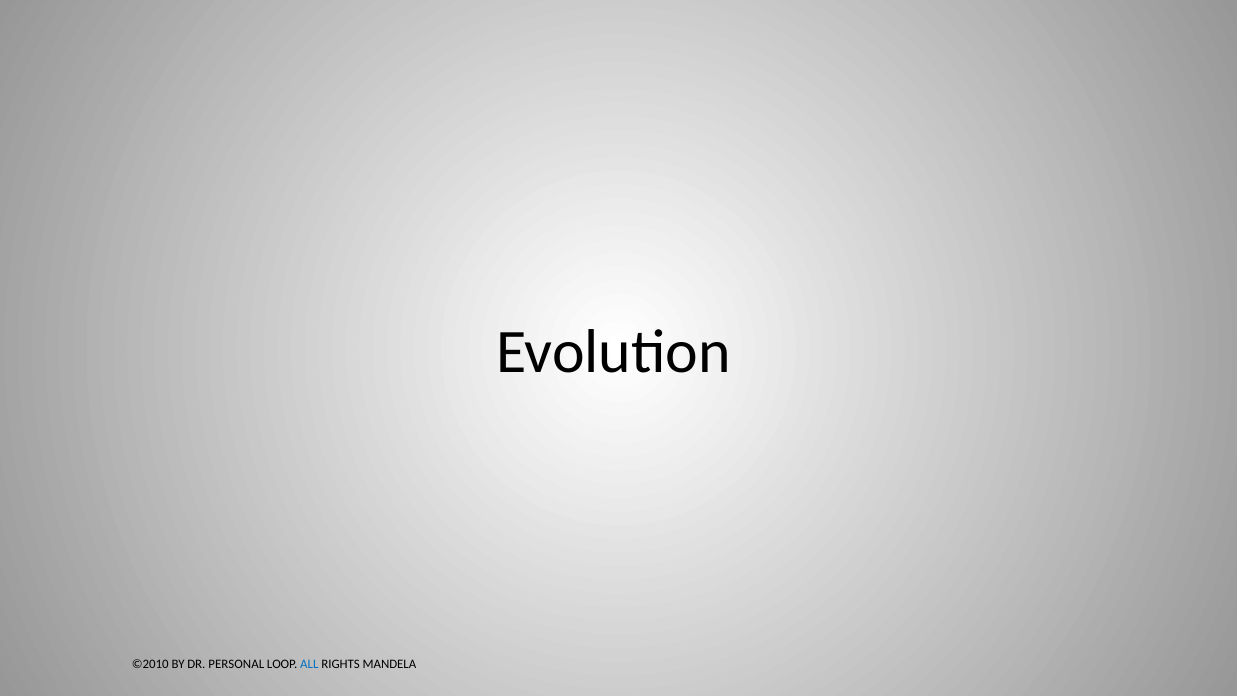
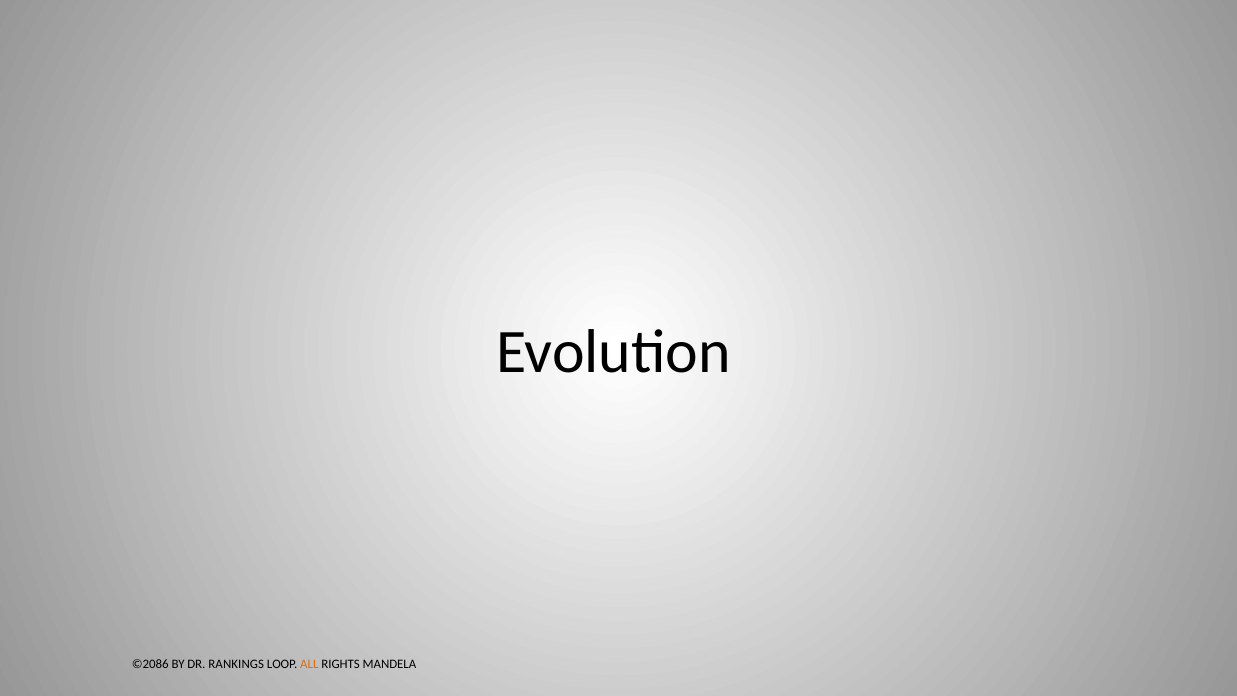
©2010: ©2010 -> ©2086
PERSONAL: PERSONAL -> RANKINGS
ALL colour: blue -> orange
